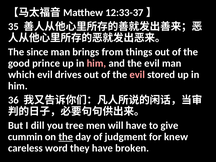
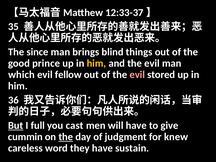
from: from -> blind
him at (96, 63) colour: pink -> yellow
drives: drives -> fellow
But underline: none -> present
dill: dill -> full
tree: tree -> cast
broken: broken -> sustain
